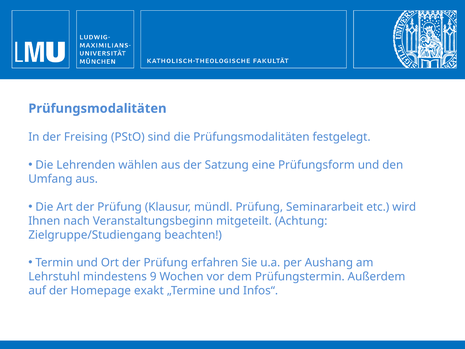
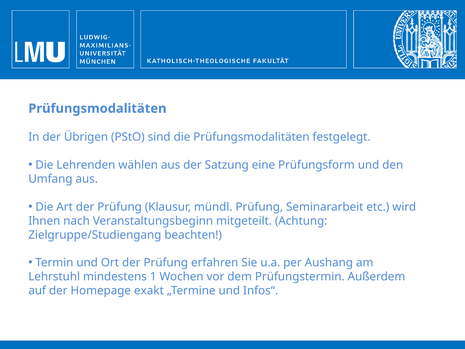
Freising: Freising -> Übrigen
9: 9 -> 1
